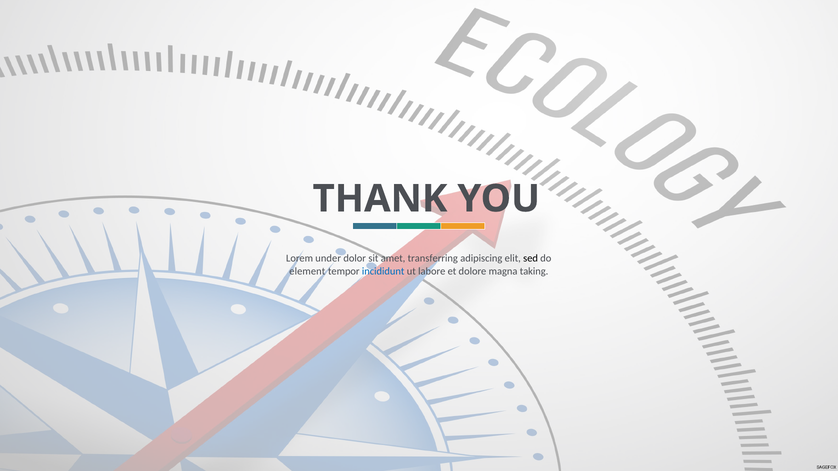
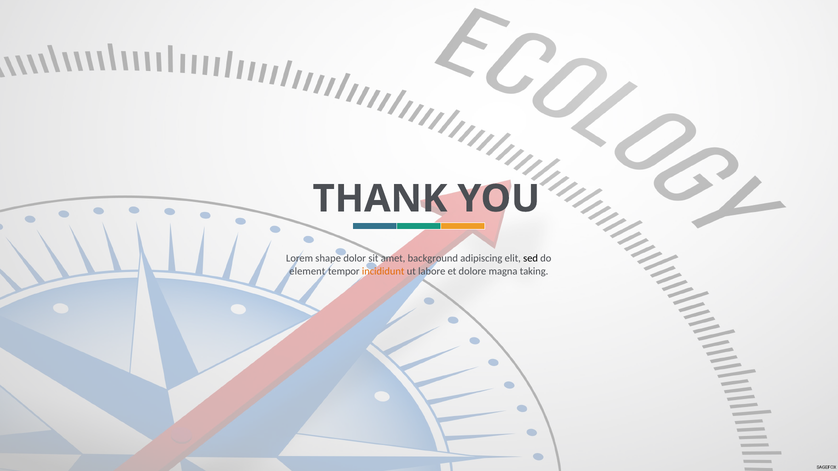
under: under -> shape
transferring: transferring -> background
incididunt colour: blue -> orange
